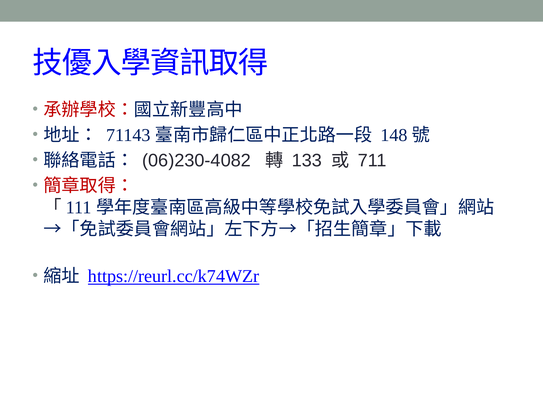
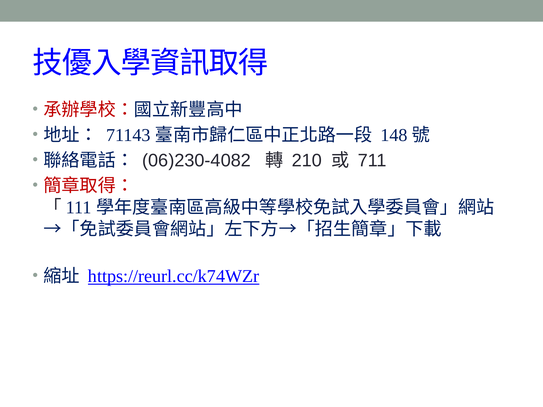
133: 133 -> 210
